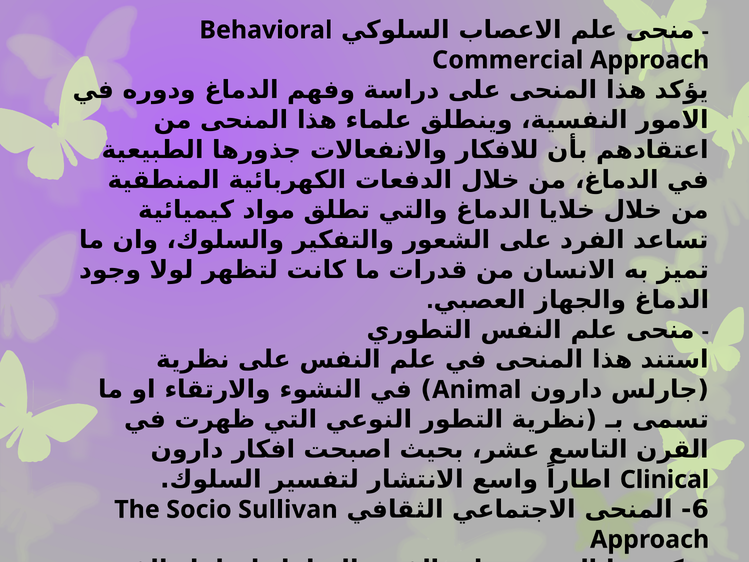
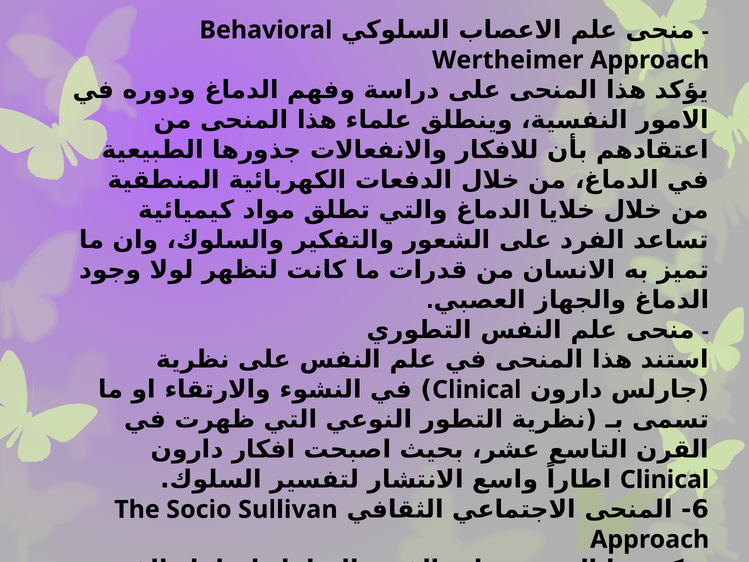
Commercial: Commercial -> Wertheimer
Animal at (477, 390): Animal -> Clinical
